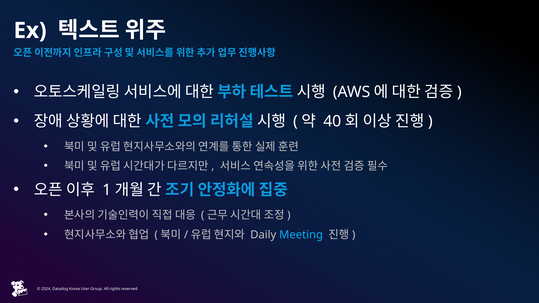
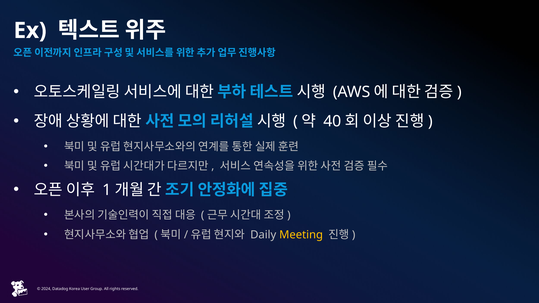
Meeting colour: light blue -> yellow
